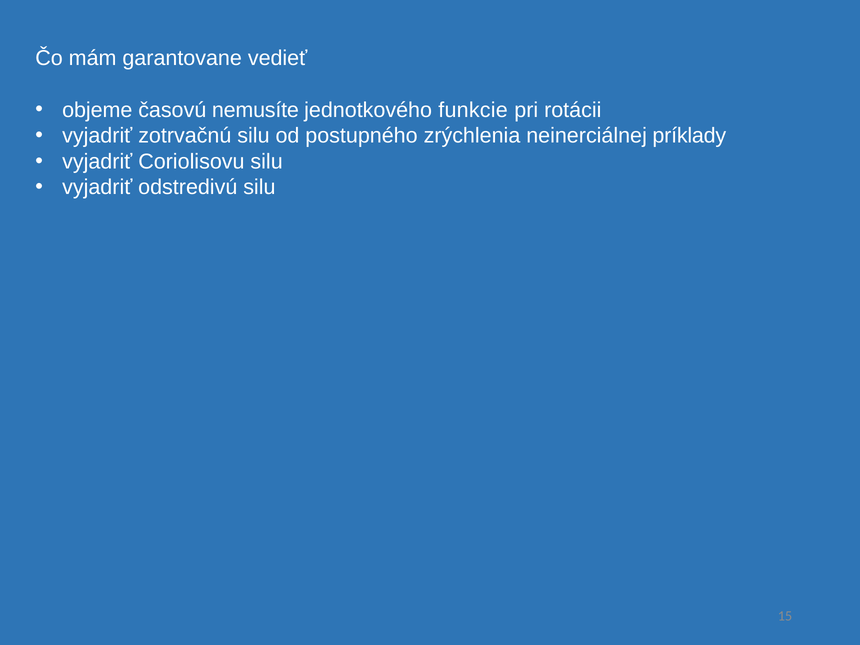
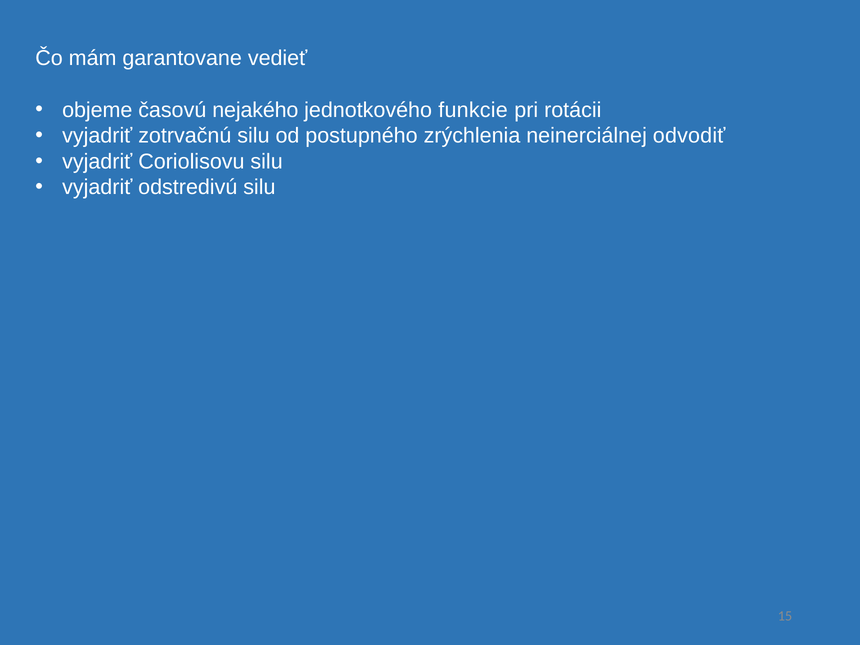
nemusíte: nemusíte -> nejakého
príklady: príklady -> odvodiť
